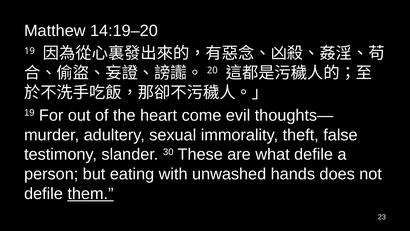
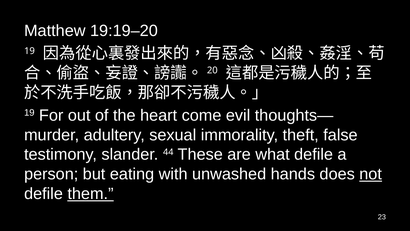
14:19–20: 14:19–20 -> 19:19–20
30: 30 -> 44
not underline: none -> present
